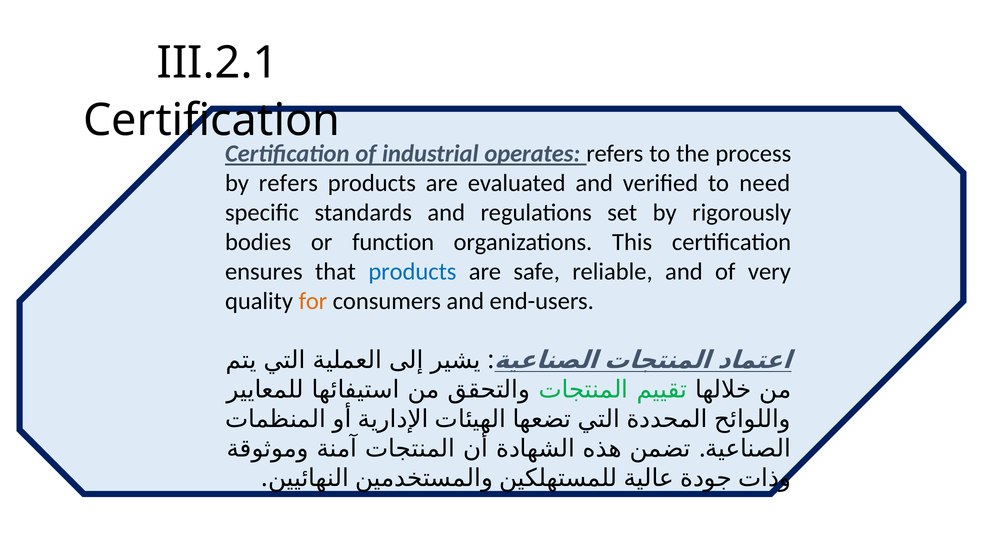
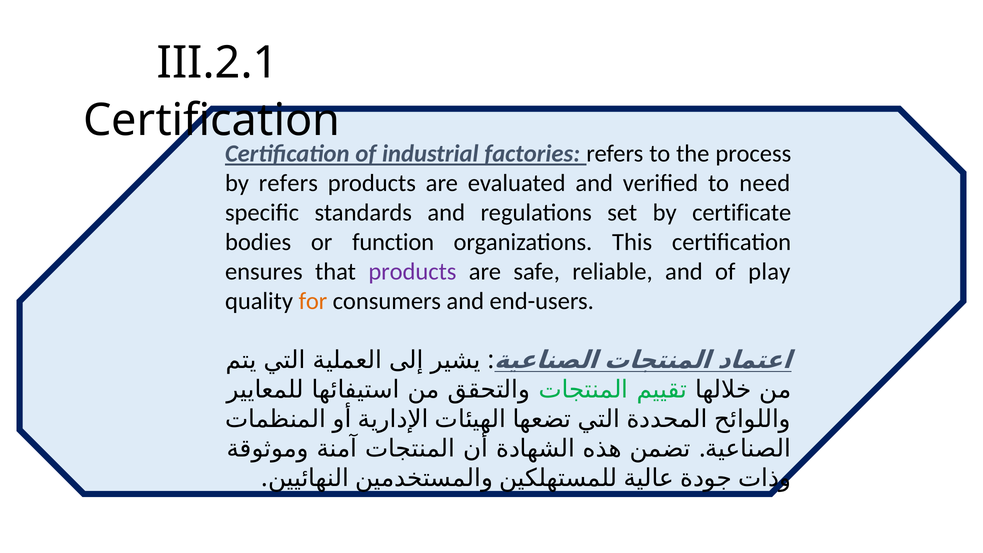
operates: operates -> factories
rigorously: rigorously -> certificate
products at (412, 272) colour: blue -> purple
very: very -> play
